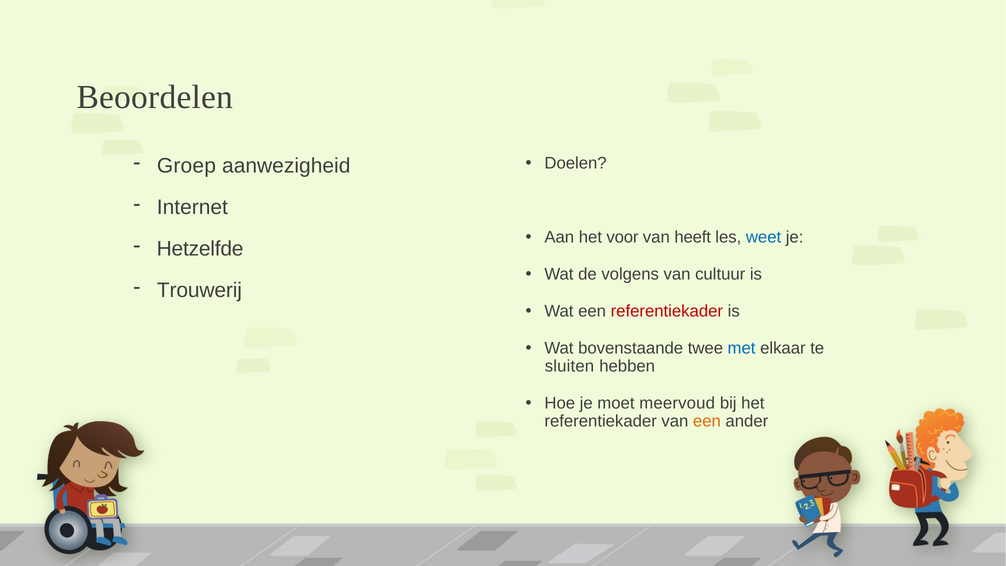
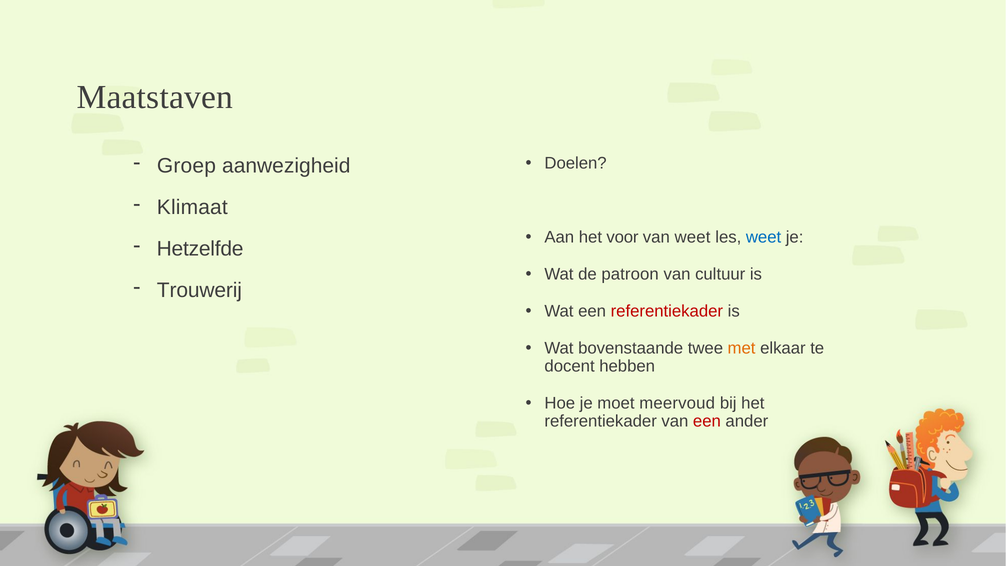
Beoordelen: Beoordelen -> Maatstaven
Internet: Internet -> Klimaat
van heeft: heeft -> weet
volgens: volgens -> patroon
met colour: blue -> orange
sluiten: sluiten -> docent
een at (707, 421) colour: orange -> red
